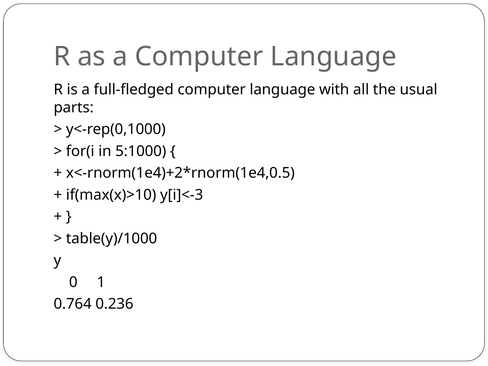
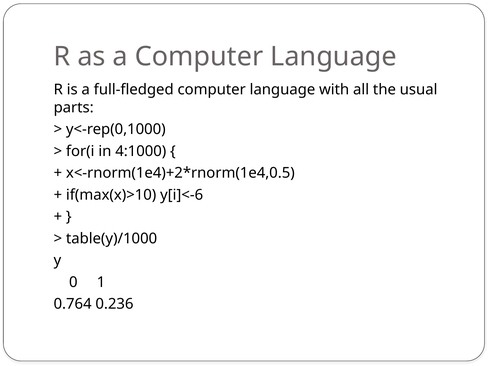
5:1000: 5:1000 -> 4:1000
y[i]<-3: y[i]<-3 -> y[i]<-6
